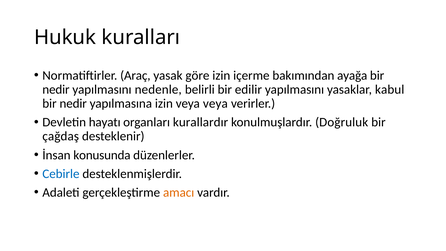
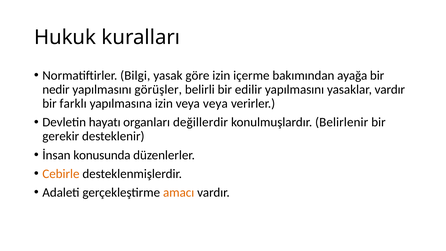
Araç: Araç -> Bilgi
nedenle: nedenle -> görüşler
yasaklar kabul: kabul -> vardır
nedir at (73, 104): nedir -> farklı
kurallardır: kurallardır -> değillerdir
Doğruluk: Doğruluk -> Belirlenir
çağdaş: çağdaş -> gerekir
Cebirle colour: blue -> orange
